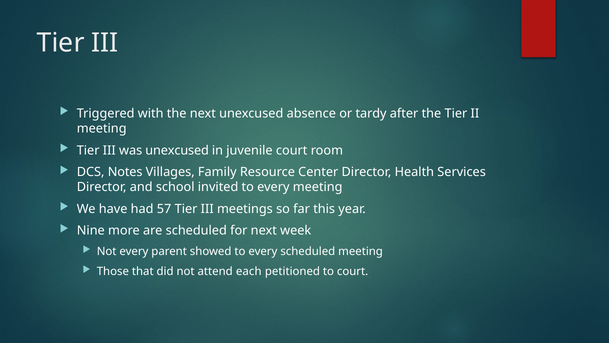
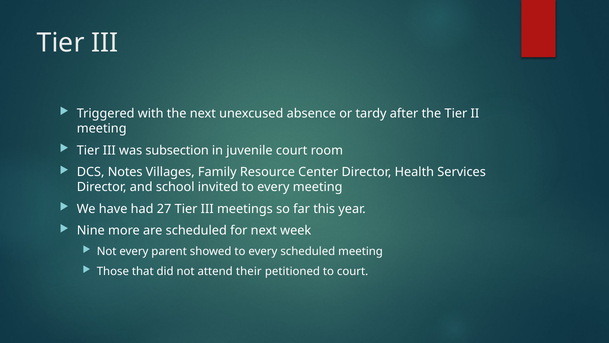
was unexcused: unexcused -> subsection
57: 57 -> 27
each: each -> their
